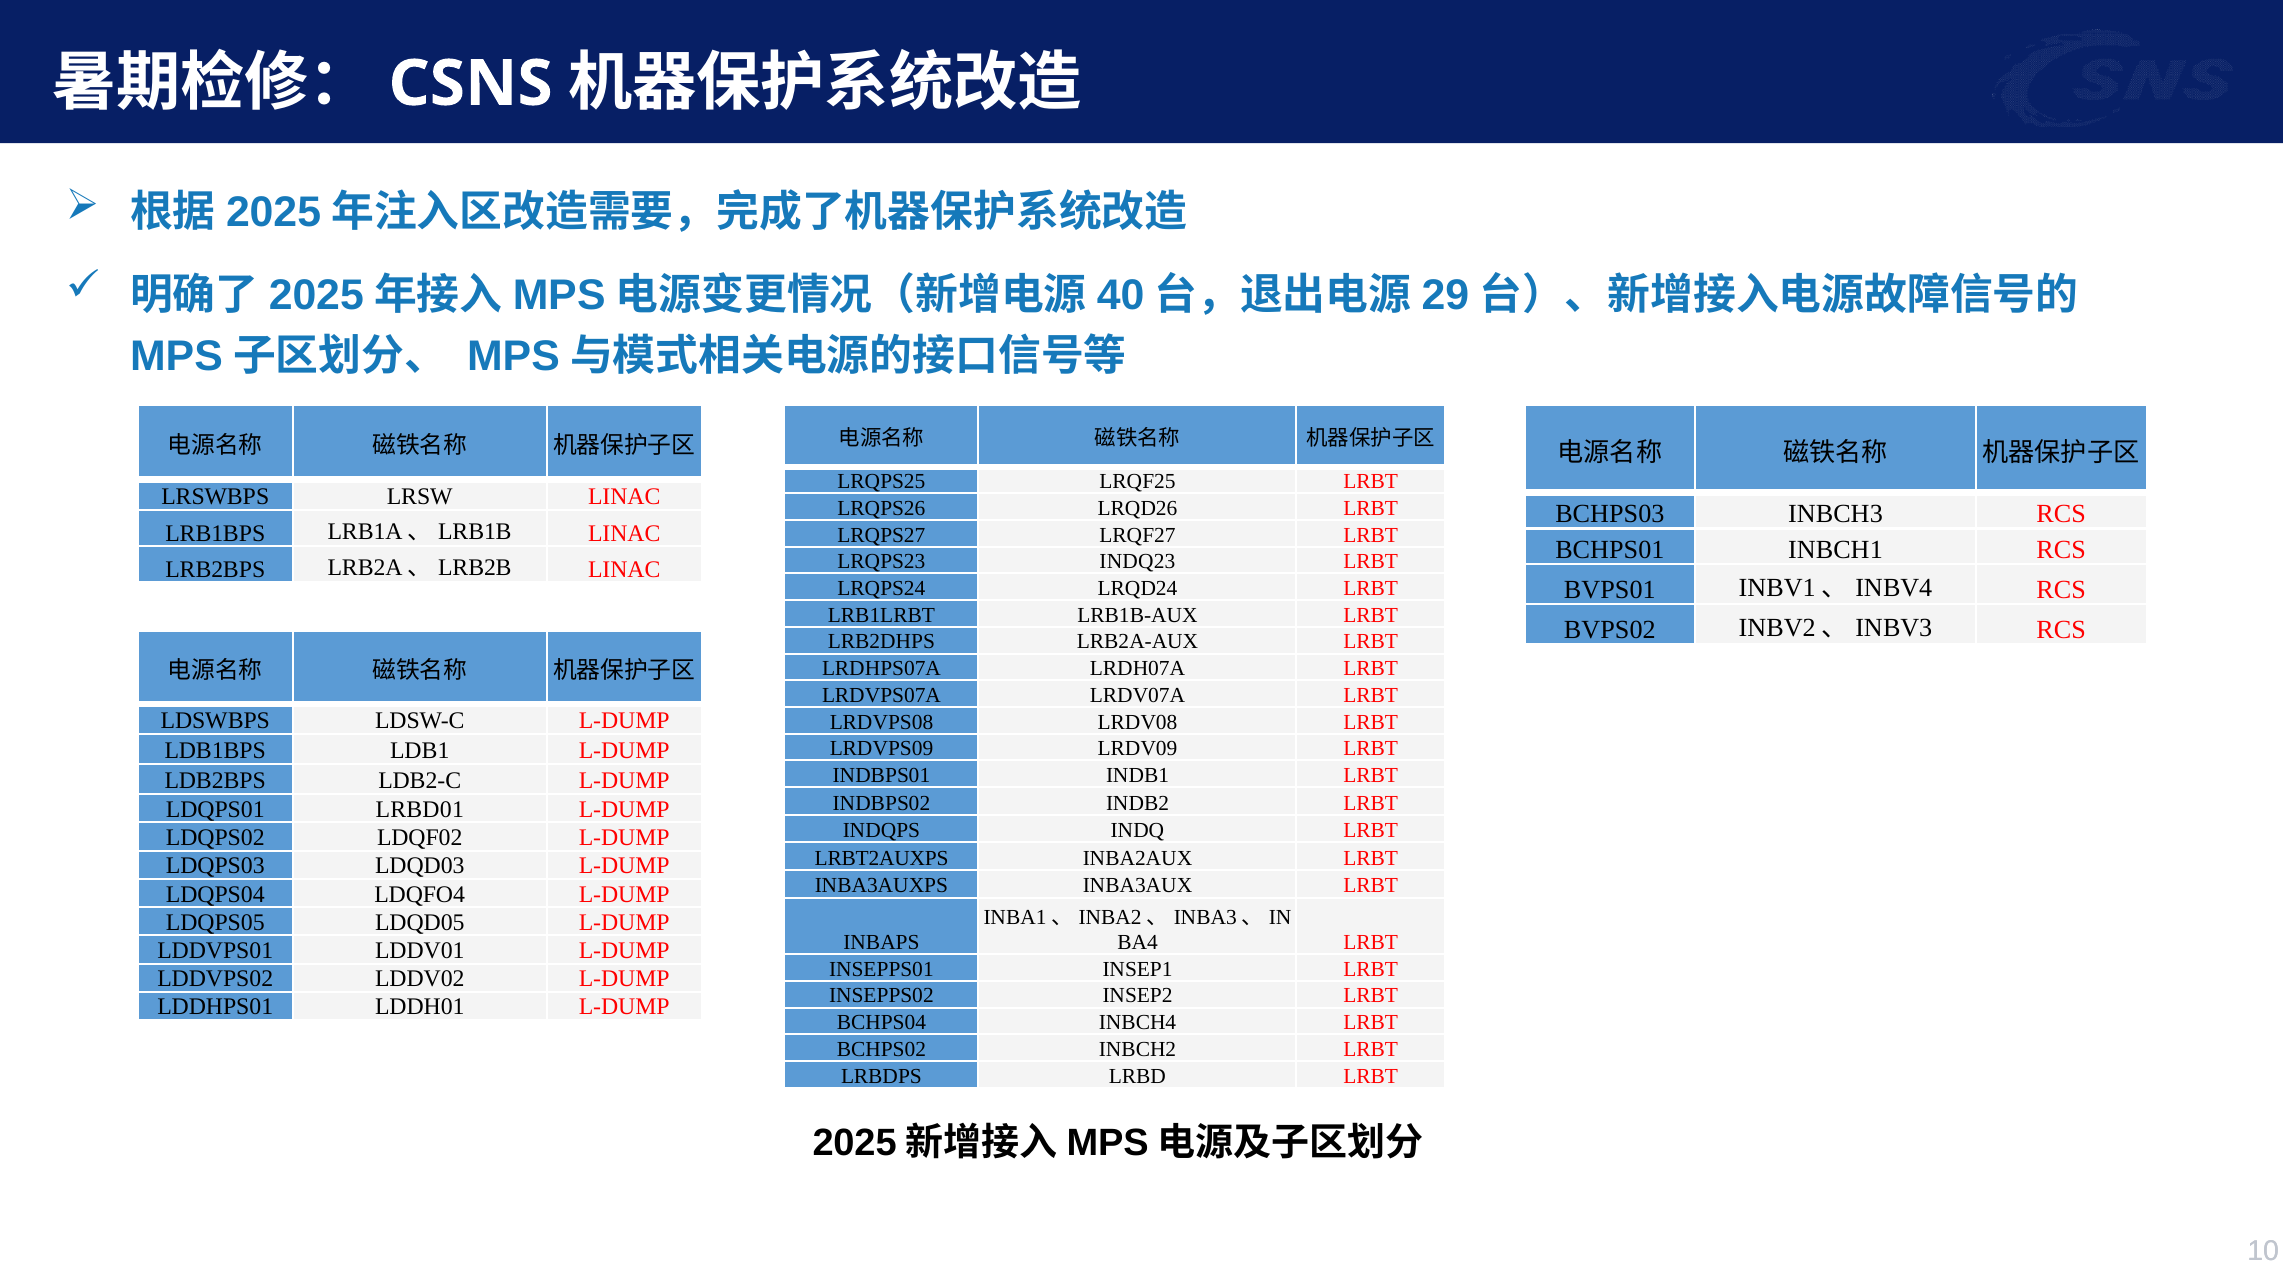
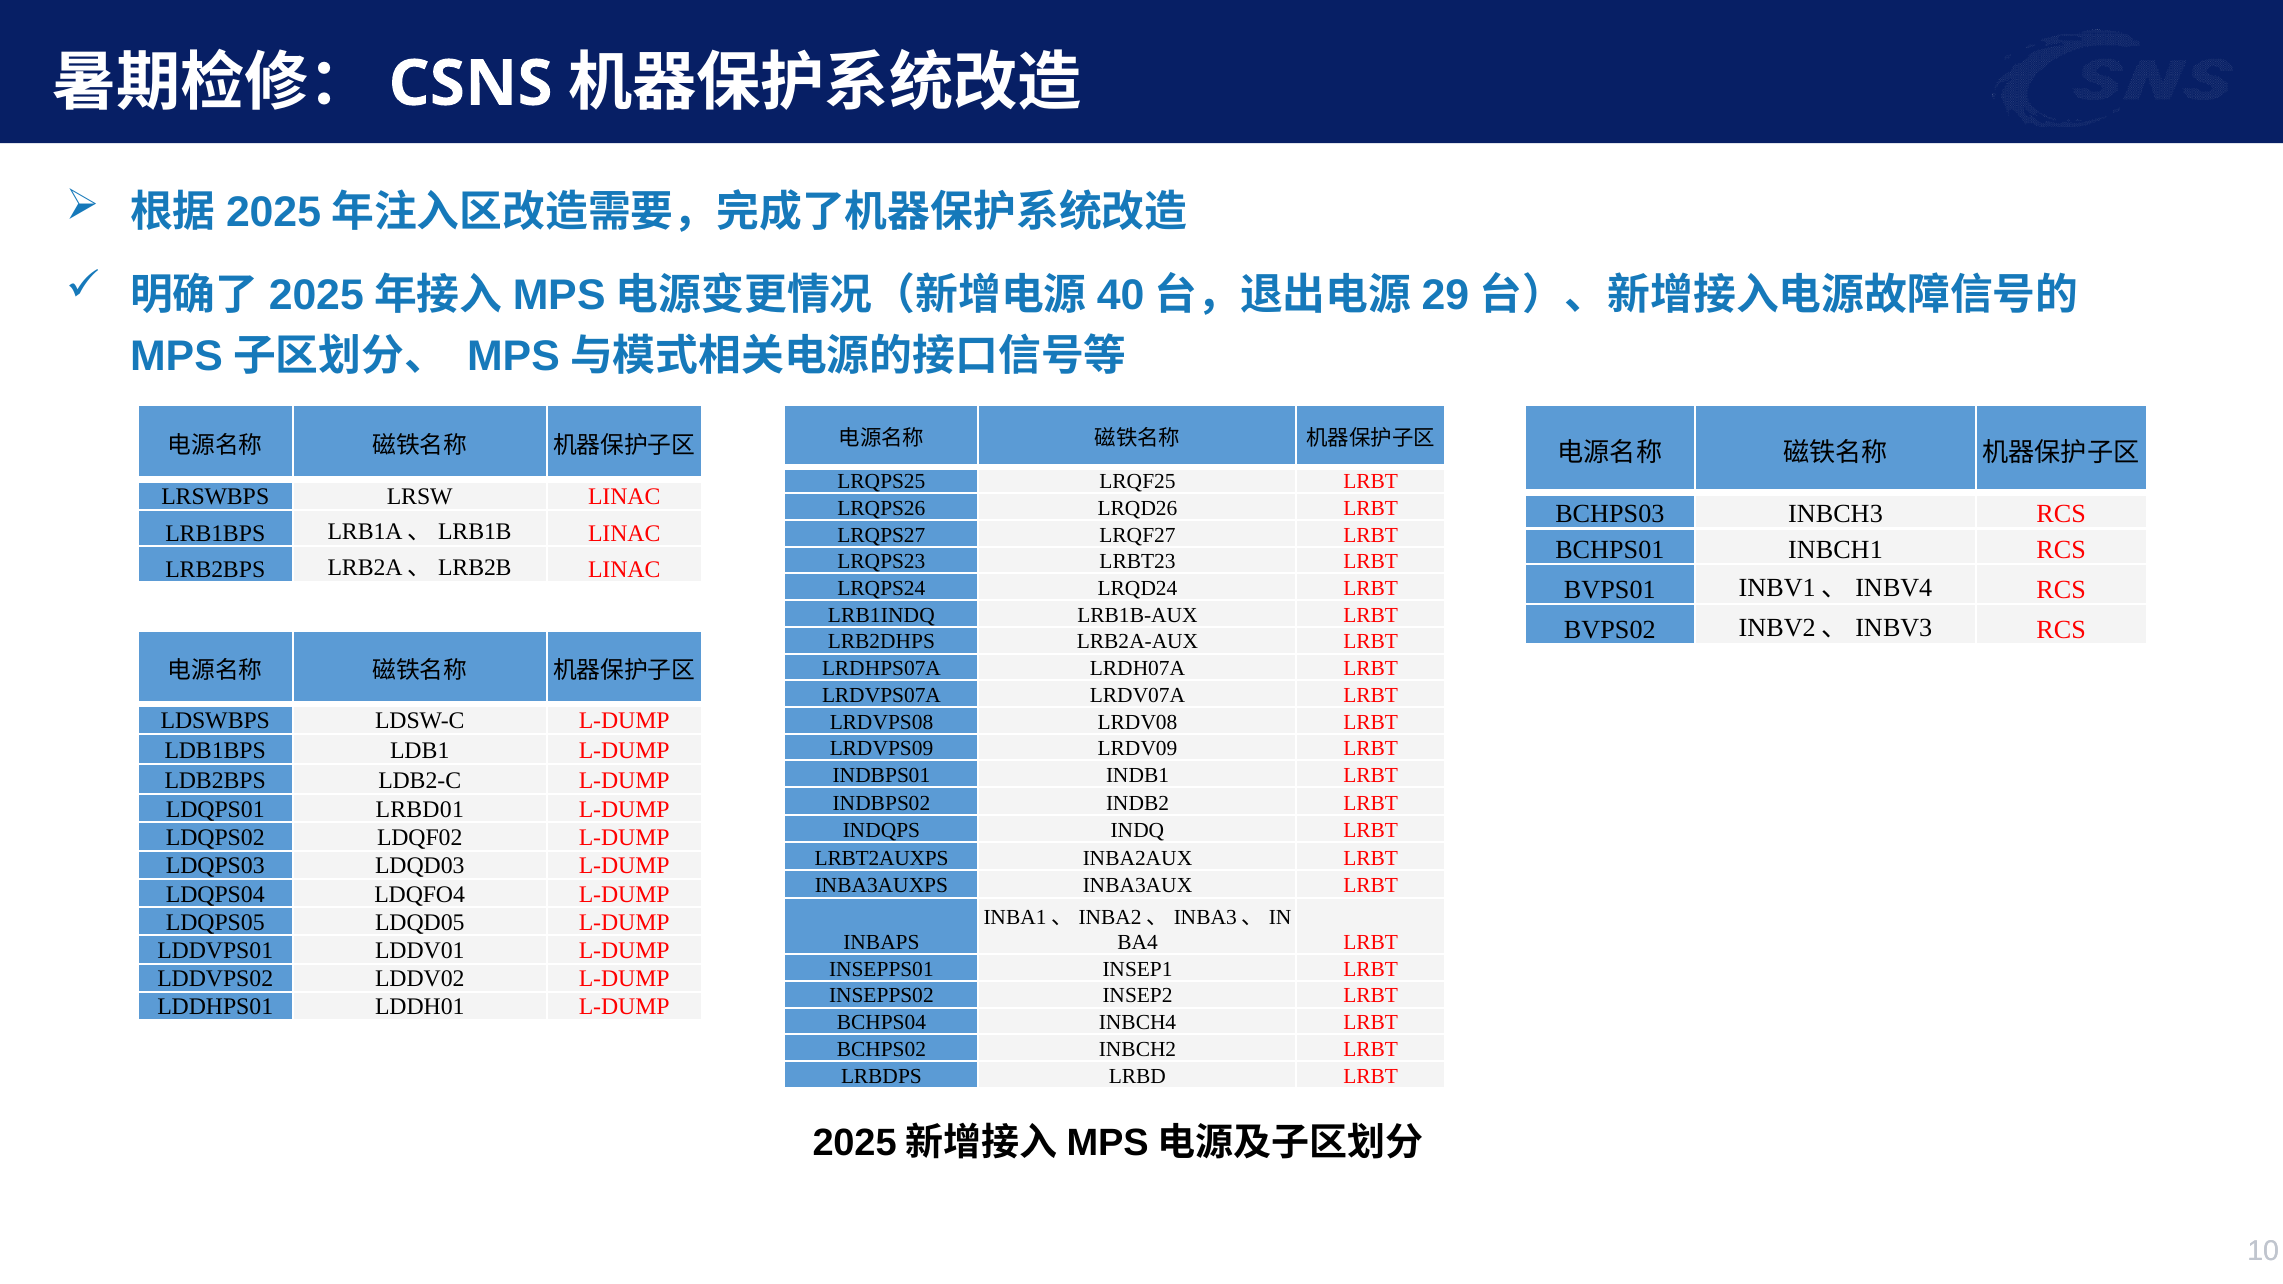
INDQ23: INDQ23 -> LRBT23
LRB1LRBT: LRB1LRBT -> LRB1INDQ
